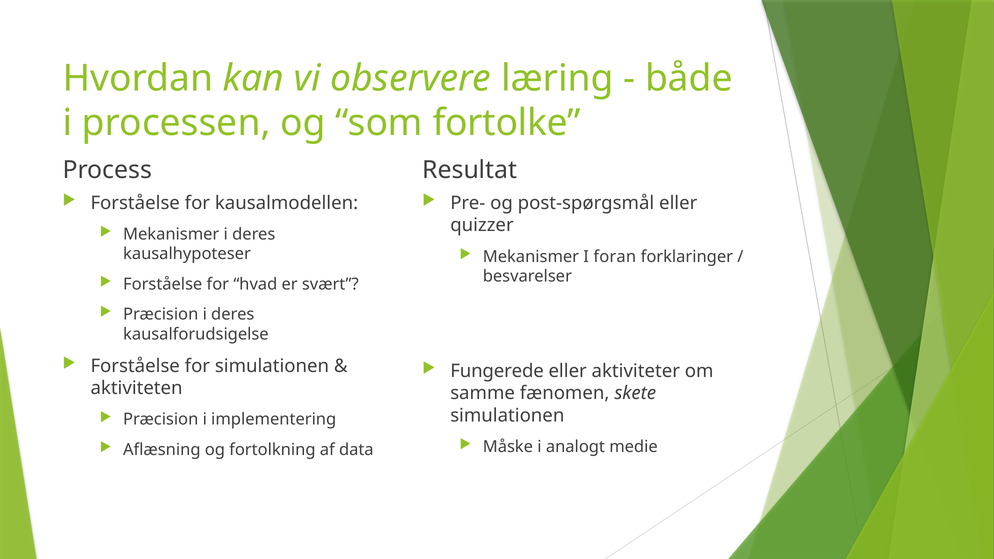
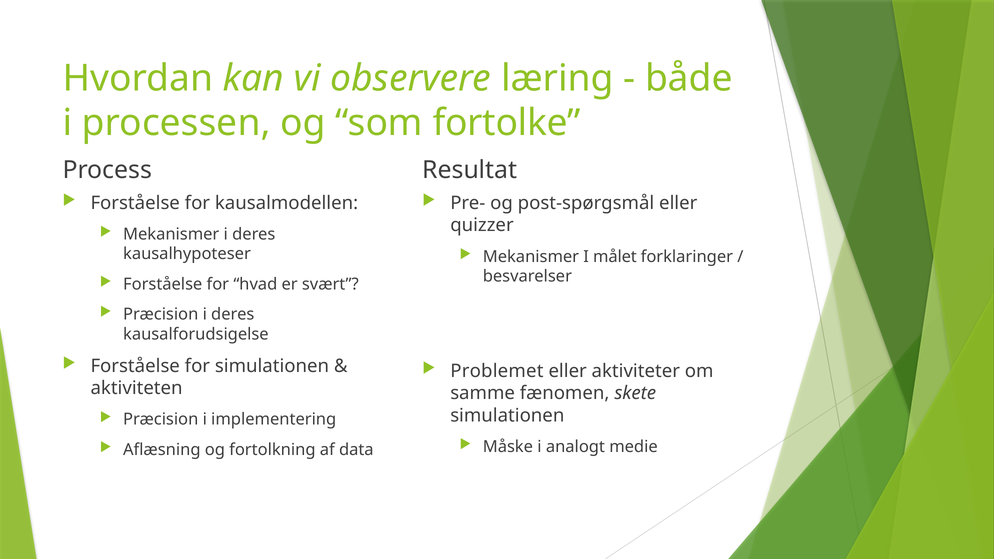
foran: foran -> målet
Fungerede: Fungerede -> Problemet
